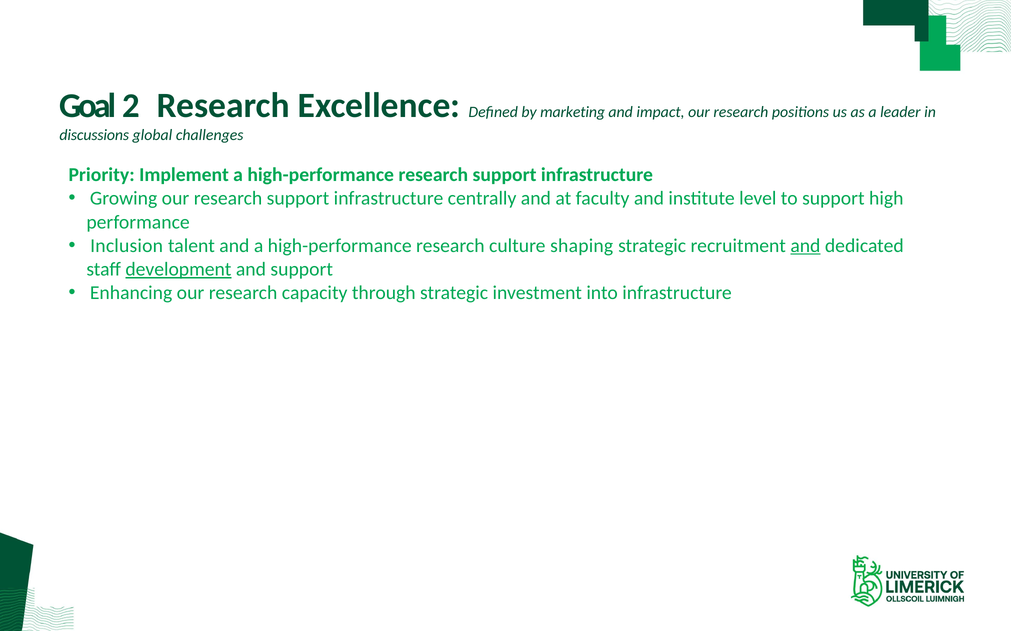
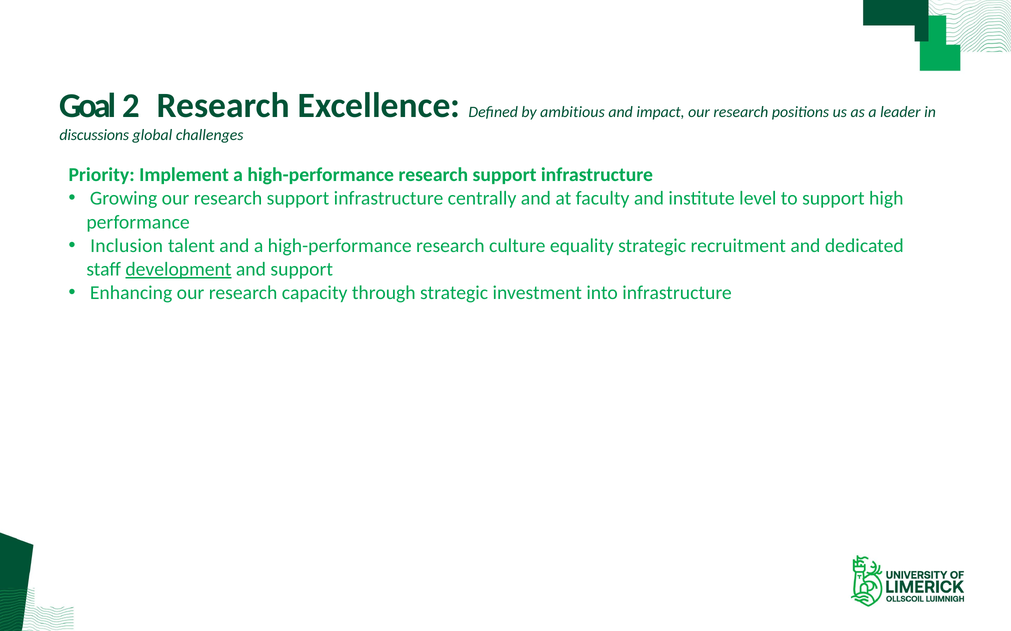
marketing: marketing -> ambitious
shaping: shaping -> equality
and at (805, 246) underline: present -> none
